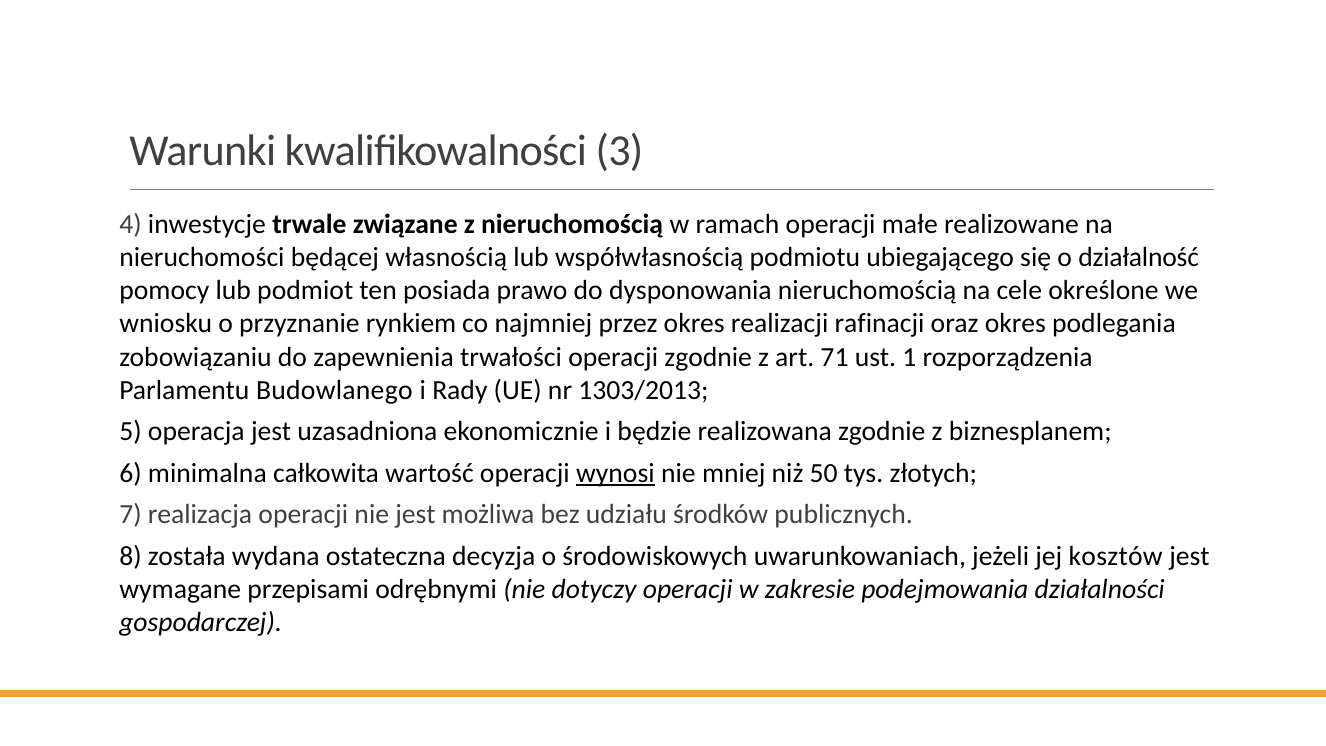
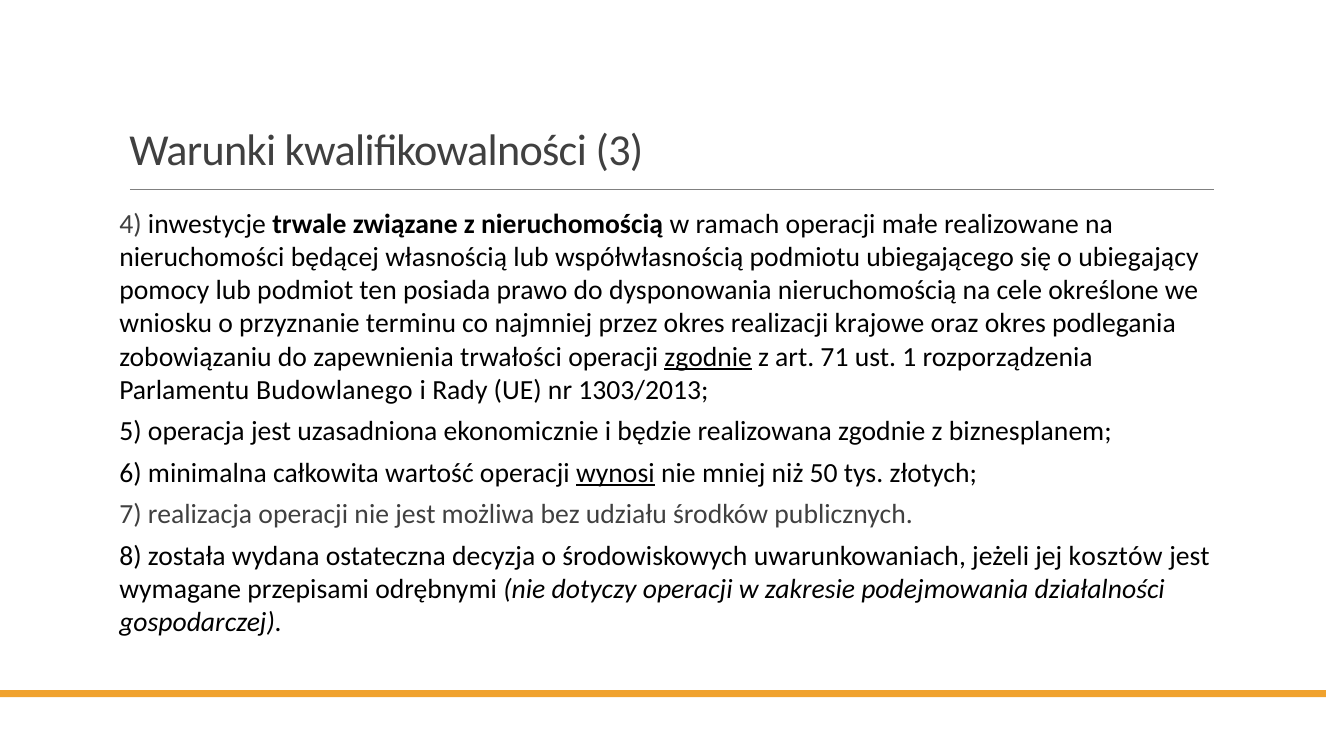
działalność: działalność -> ubiegający
rynkiem: rynkiem -> terminu
rafinacji: rafinacji -> krajowe
zgodnie at (708, 357) underline: none -> present
